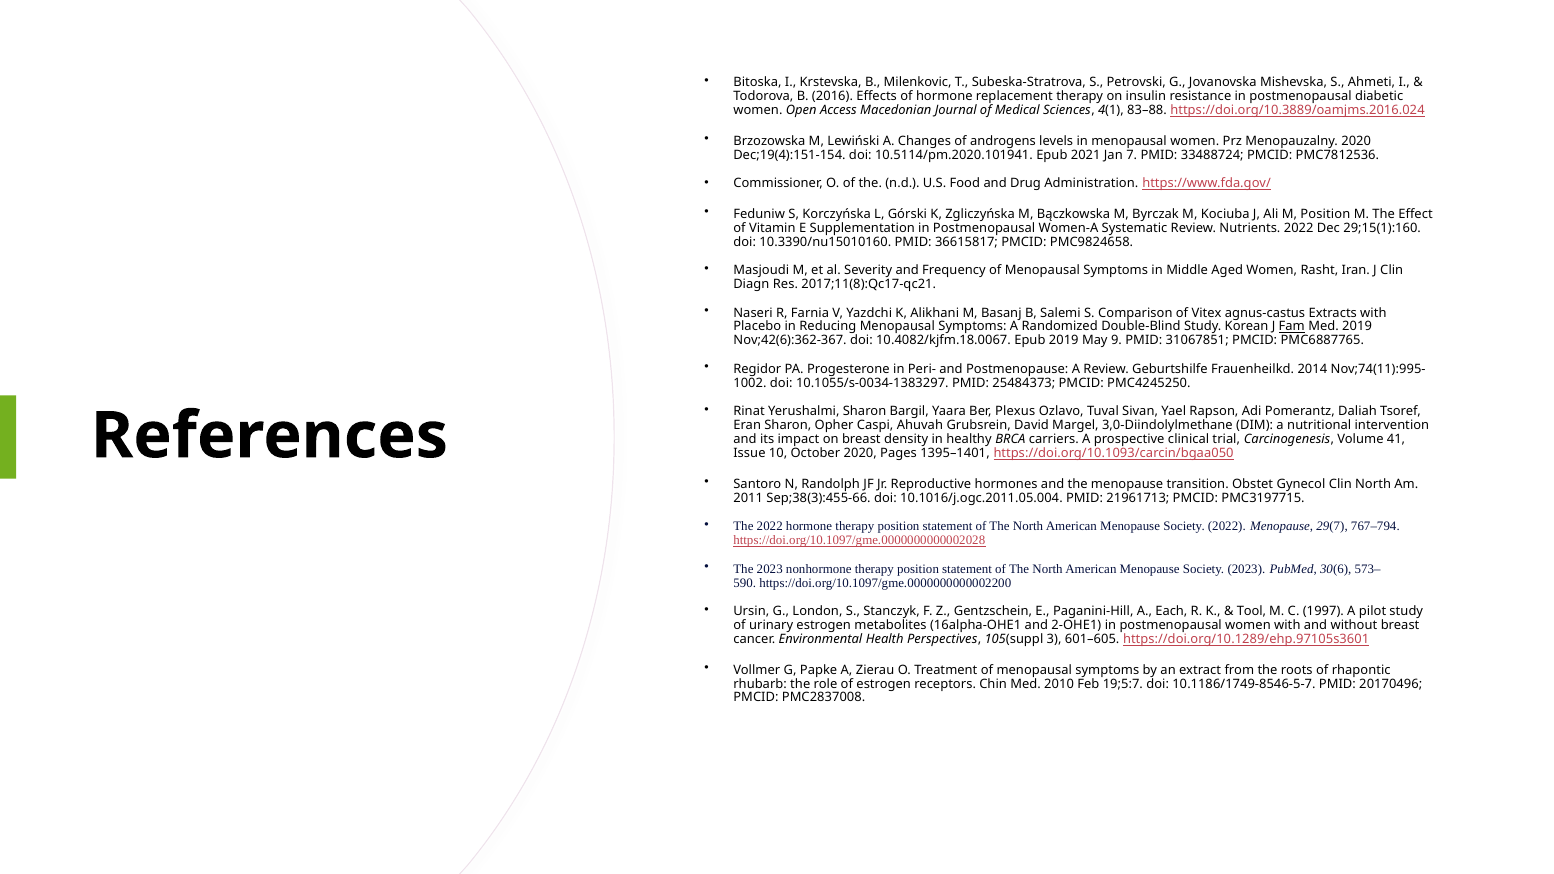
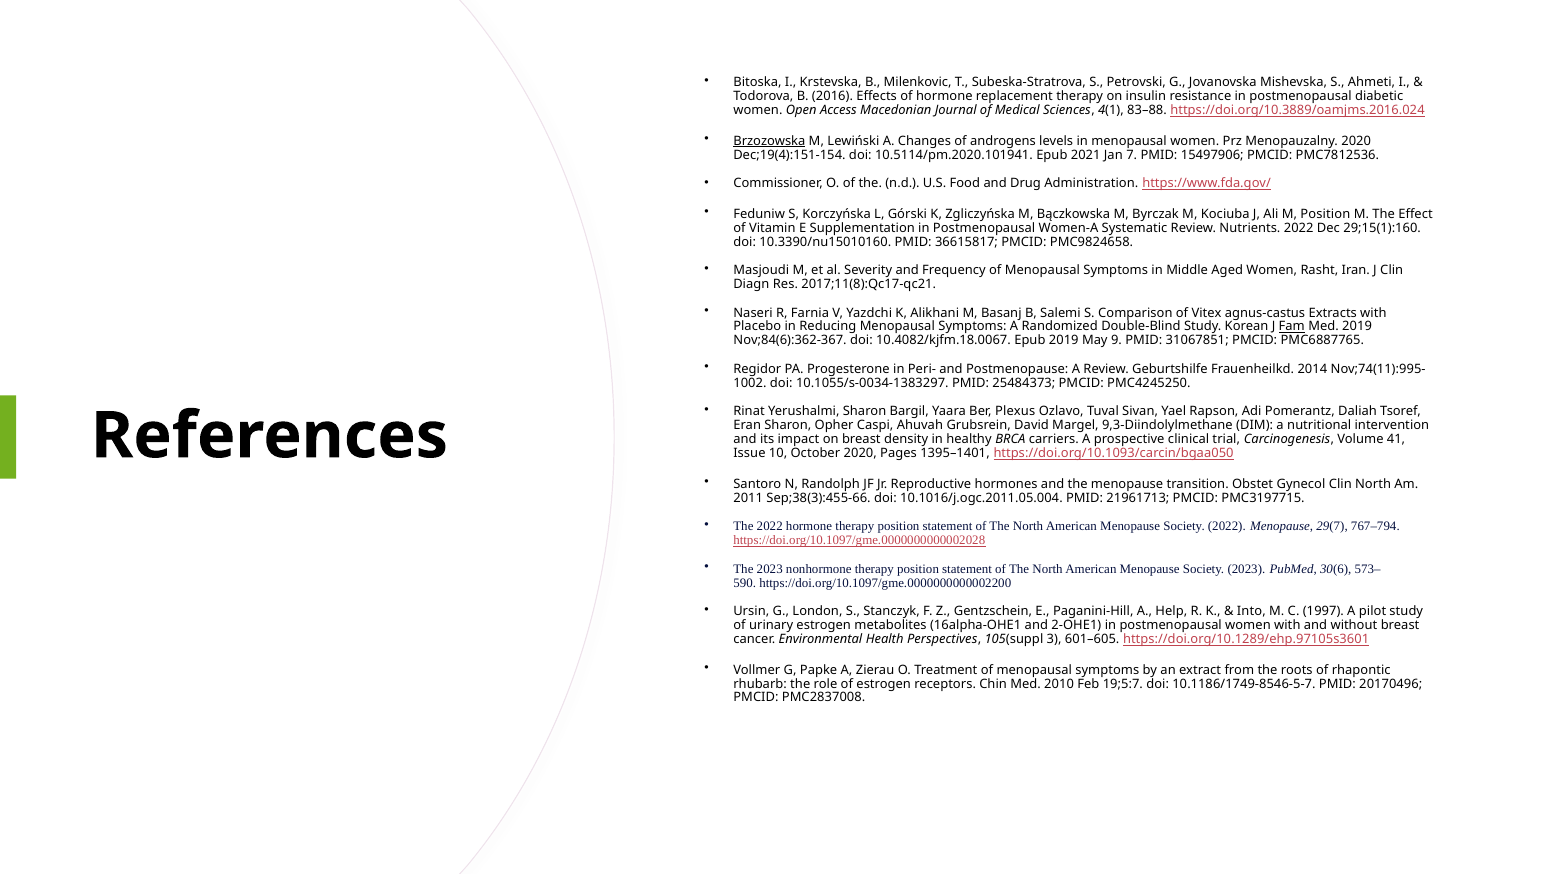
Brzozowska underline: none -> present
33488724: 33488724 -> 15497906
Nov;42(6):362-367: Nov;42(6):362-367 -> Nov;84(6):362-367
3,0-Diindolylmethane: 3,0-Diindolylmethane -> 9,3-Diindolylmethane
Each: Each -> Help
Tool: Tool -> Into
